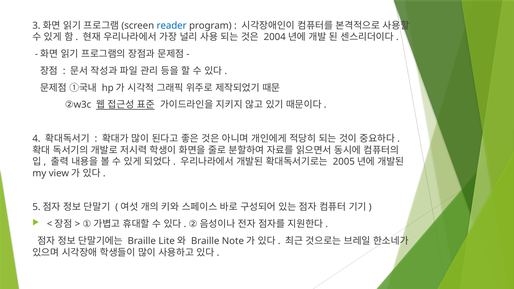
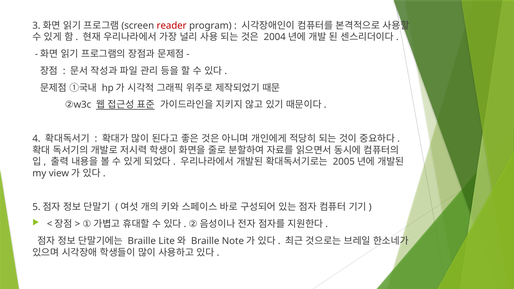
reader colour: blue -> red
